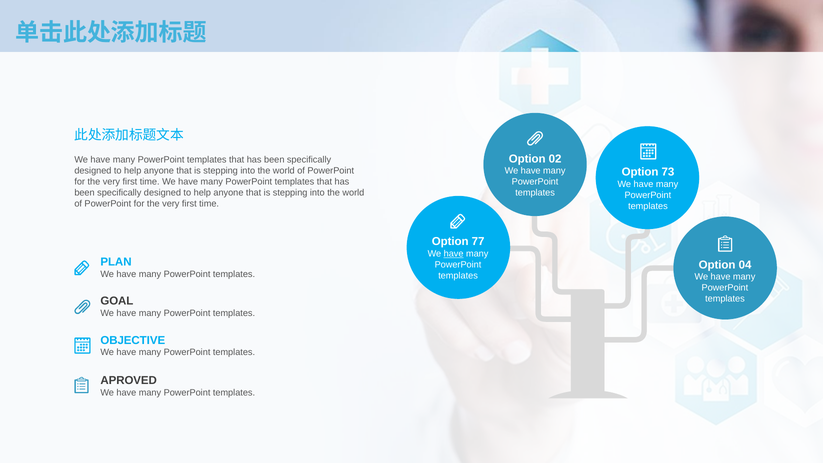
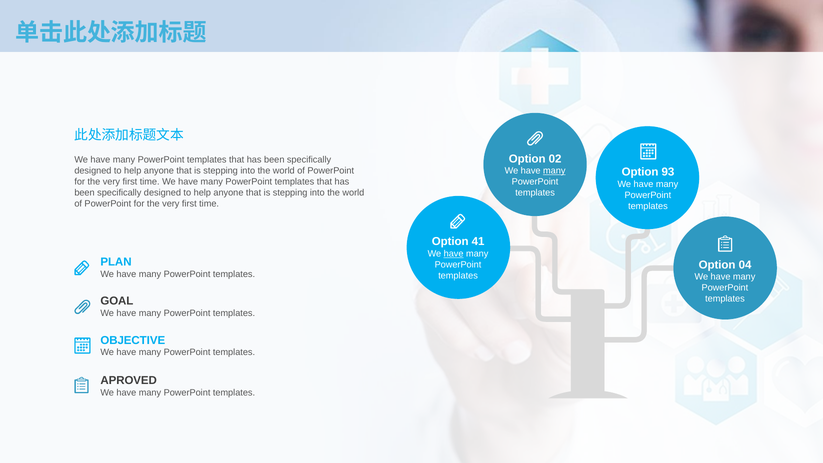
many at (554, 171) underline: none -> present
73: 73 -> 93
77: 77 -> 41
